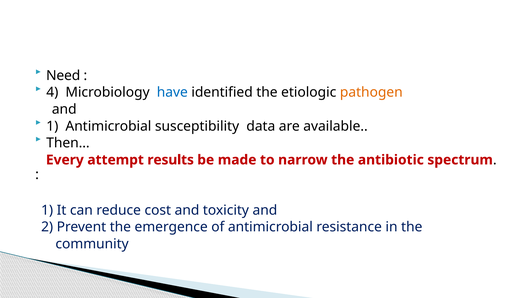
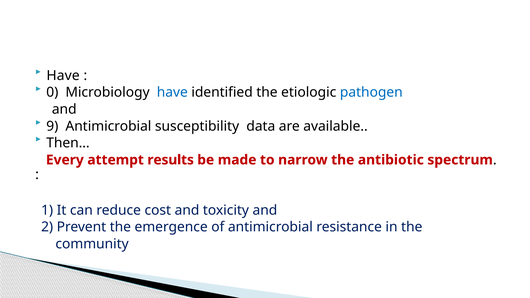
Need at (63, 76): Need -> Have
4: 4 -> 0
pathogen colour: orange -> blue
1 at (52, 126): 1 -> 9
